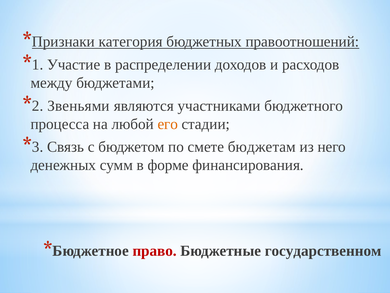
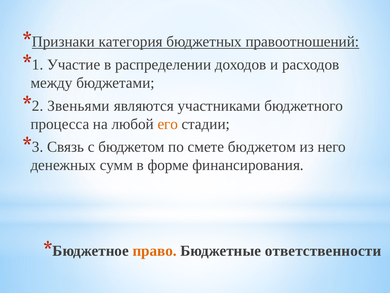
смете бюджетам: бюджетам -> бюджетом
право colour: red -> orange
государственном: государственном -> ответственности
